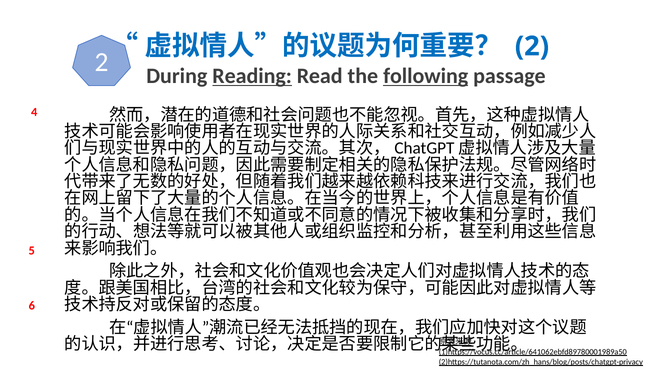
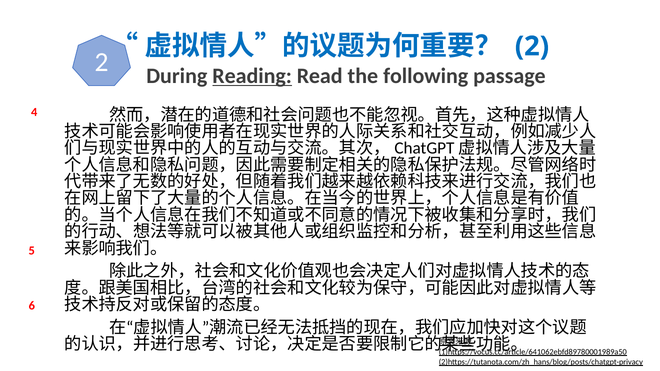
following underline: present -> none
